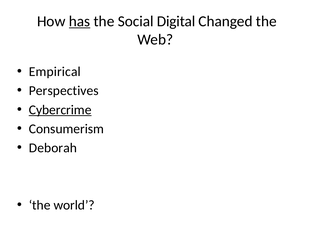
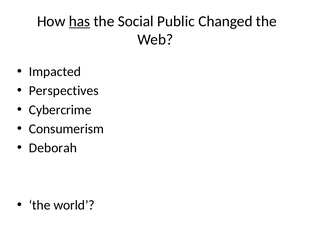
Digital: Digital -> Public
Empirical: Empirical -> Impacted
Cybercrime underline: present -> none
